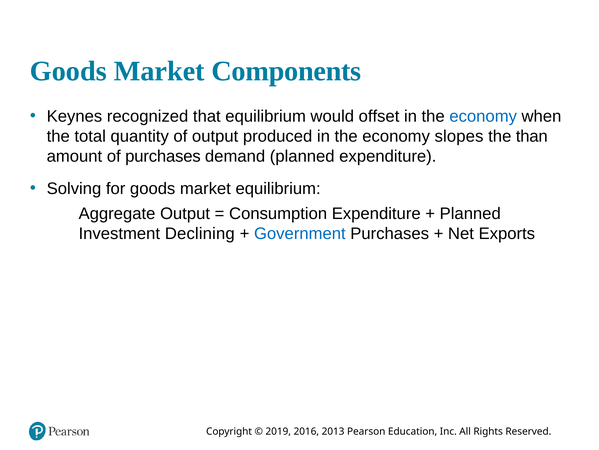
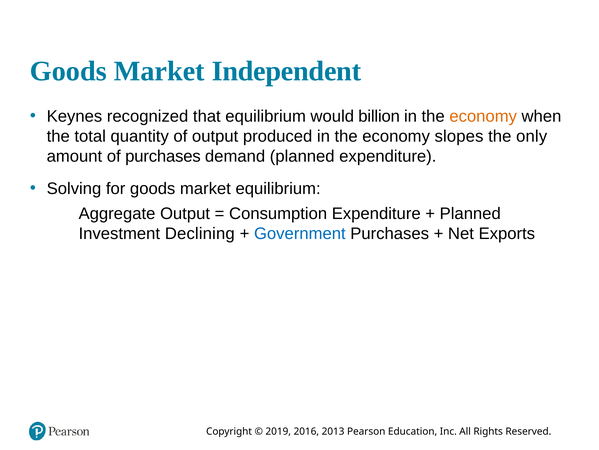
Components: Components -> Independent
offset: offset -> billion
economy at (483, 116) colour: blue -> orange
than: than -> only
